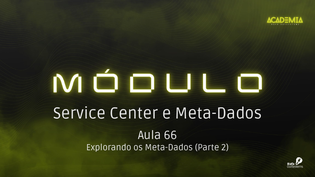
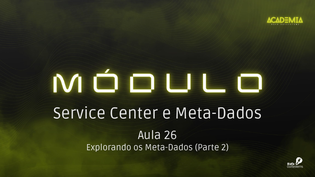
66: 66 -> 26
